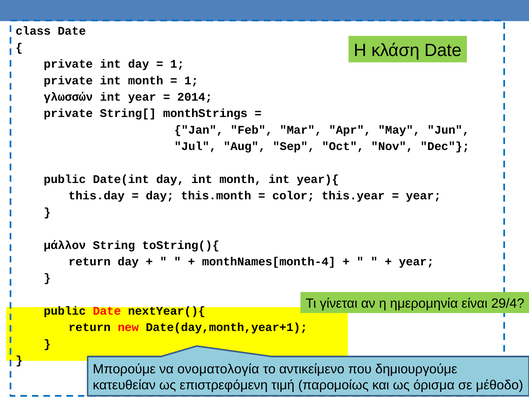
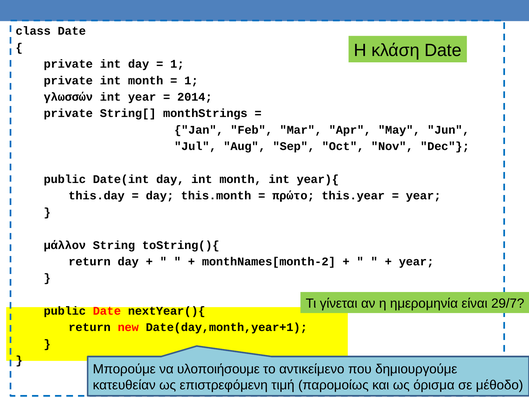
color: color -> πρώτο
monthNames[month-4: monthNames[month-4 -> monthNames[month-2
29/4: 29/4 -> 29/7
ονοματολογία: ονοματολογία -> υλοποιήσουμε
